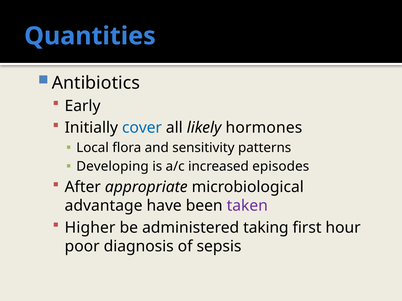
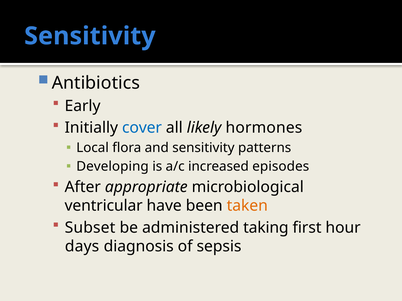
Quantities at (90, 36): Quantities -> Sensitivity
advantage: advantage -> ventricular
taken colour: purple -> orange
Higher: Higher -> Subset
poor: poor -> days
